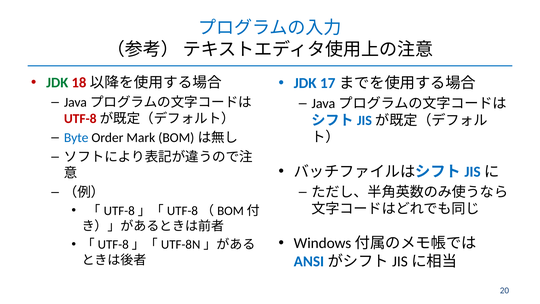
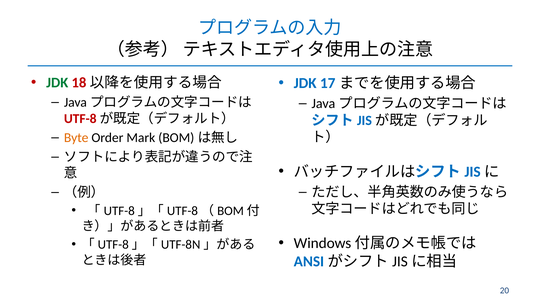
Byte colour: blue -> orange
